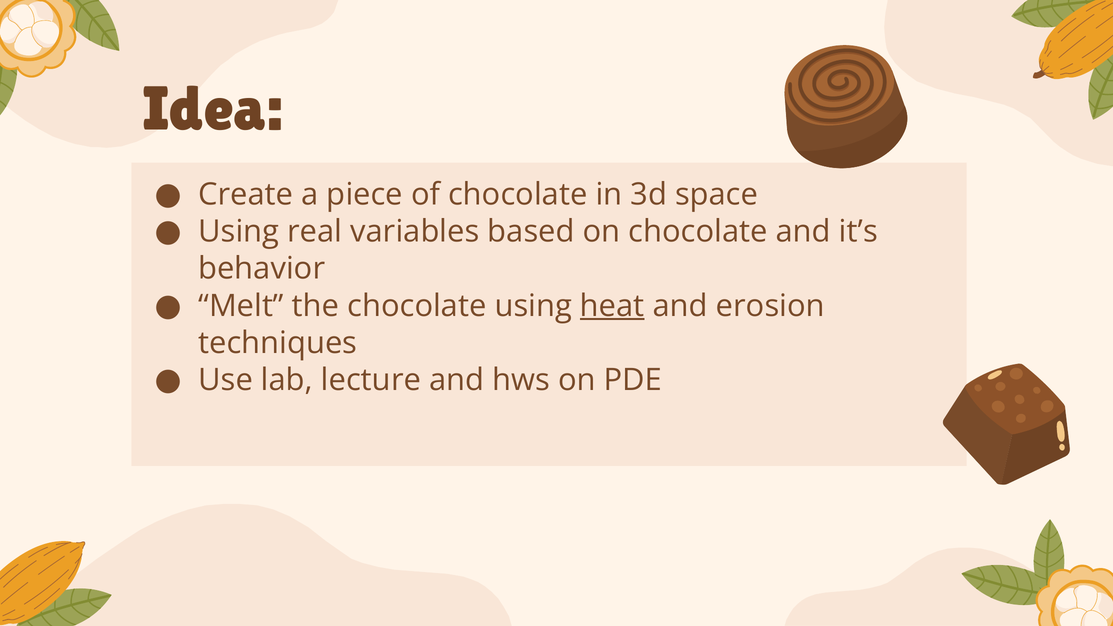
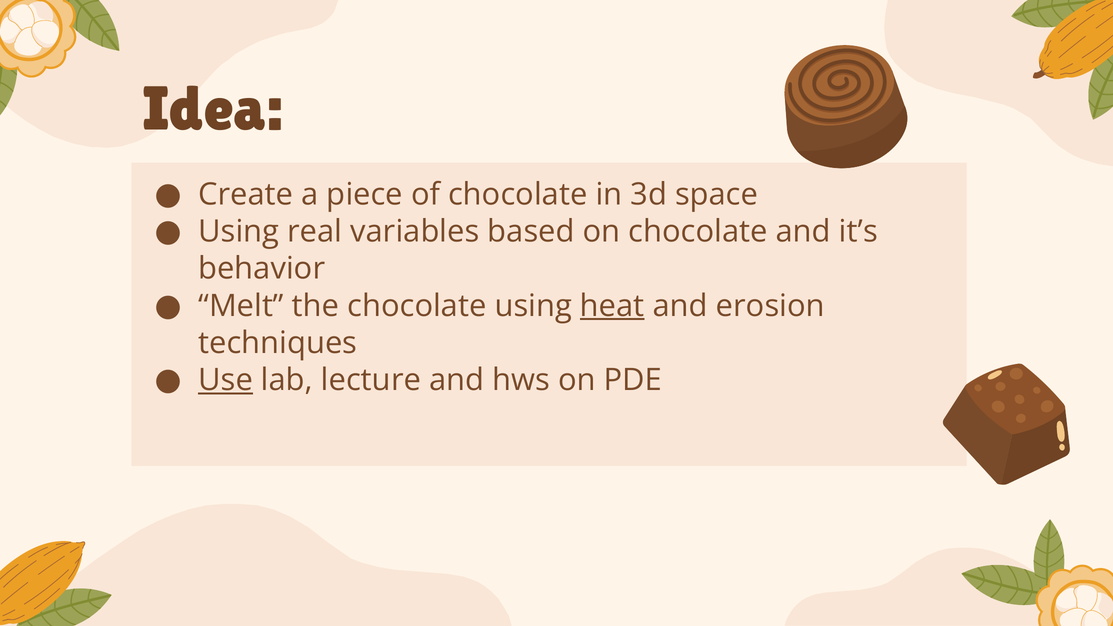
Use underline: none -> present
